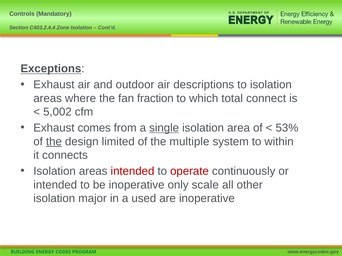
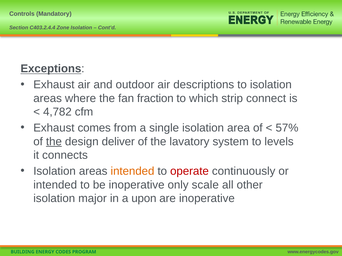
total: total -> strip
5,002: 5,002 -> 4,782
single underline: present -> none
53%: 53% -> 57%
limited: limited -> deliver
multiple: multiple -> lavatory
within: within -> levels
intended at (132, 171) colour: red -> orange
used: used -> upon
